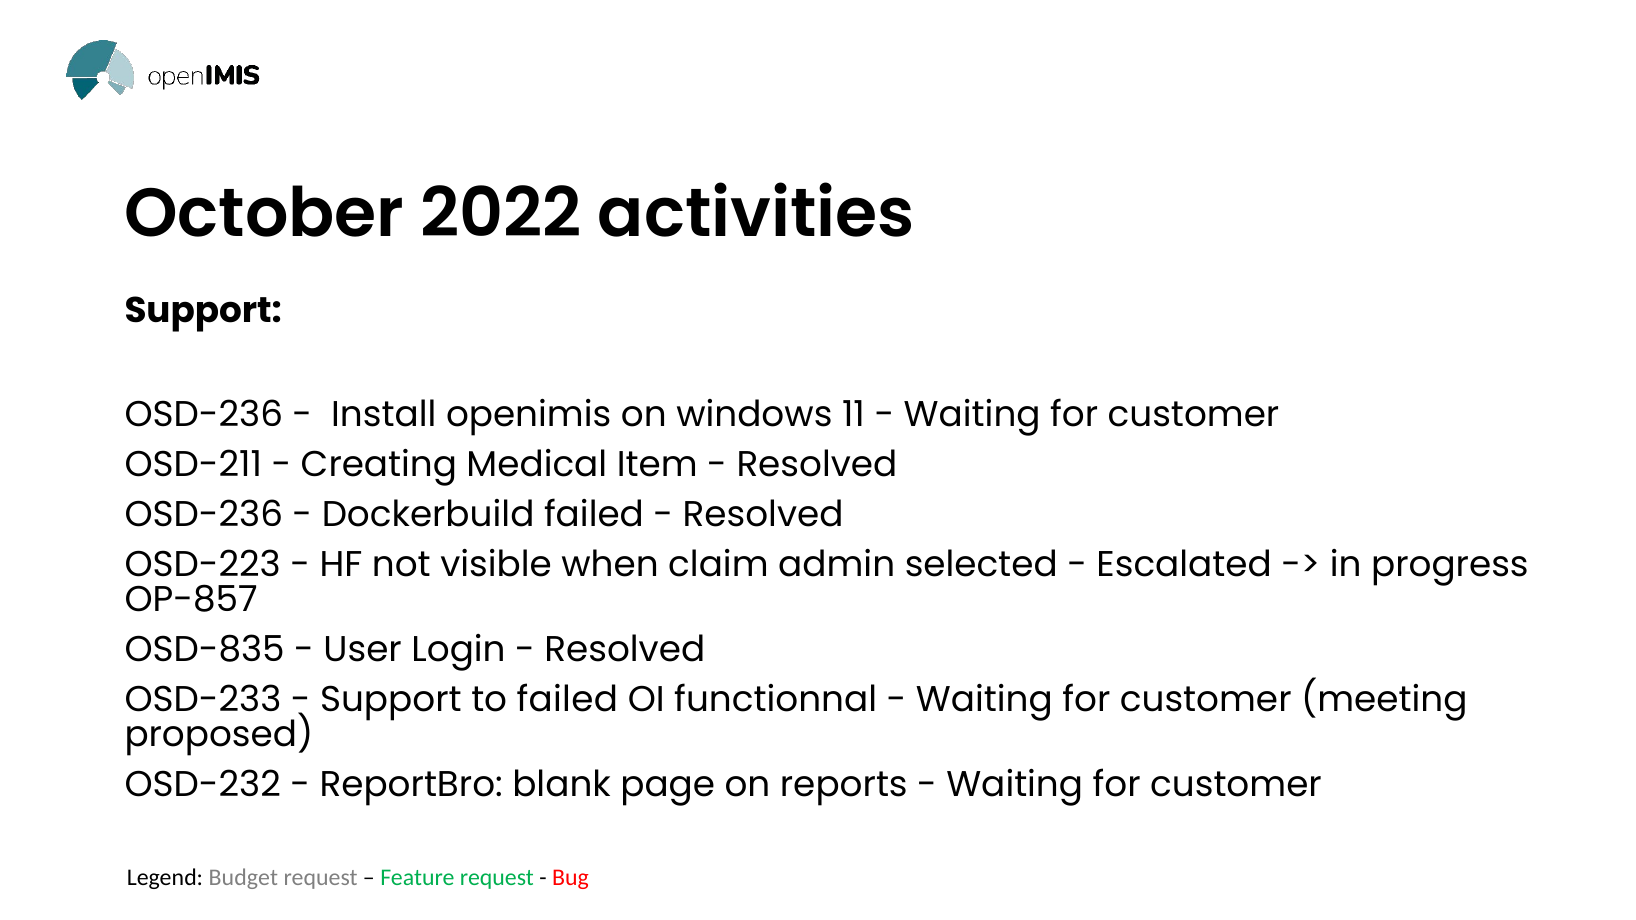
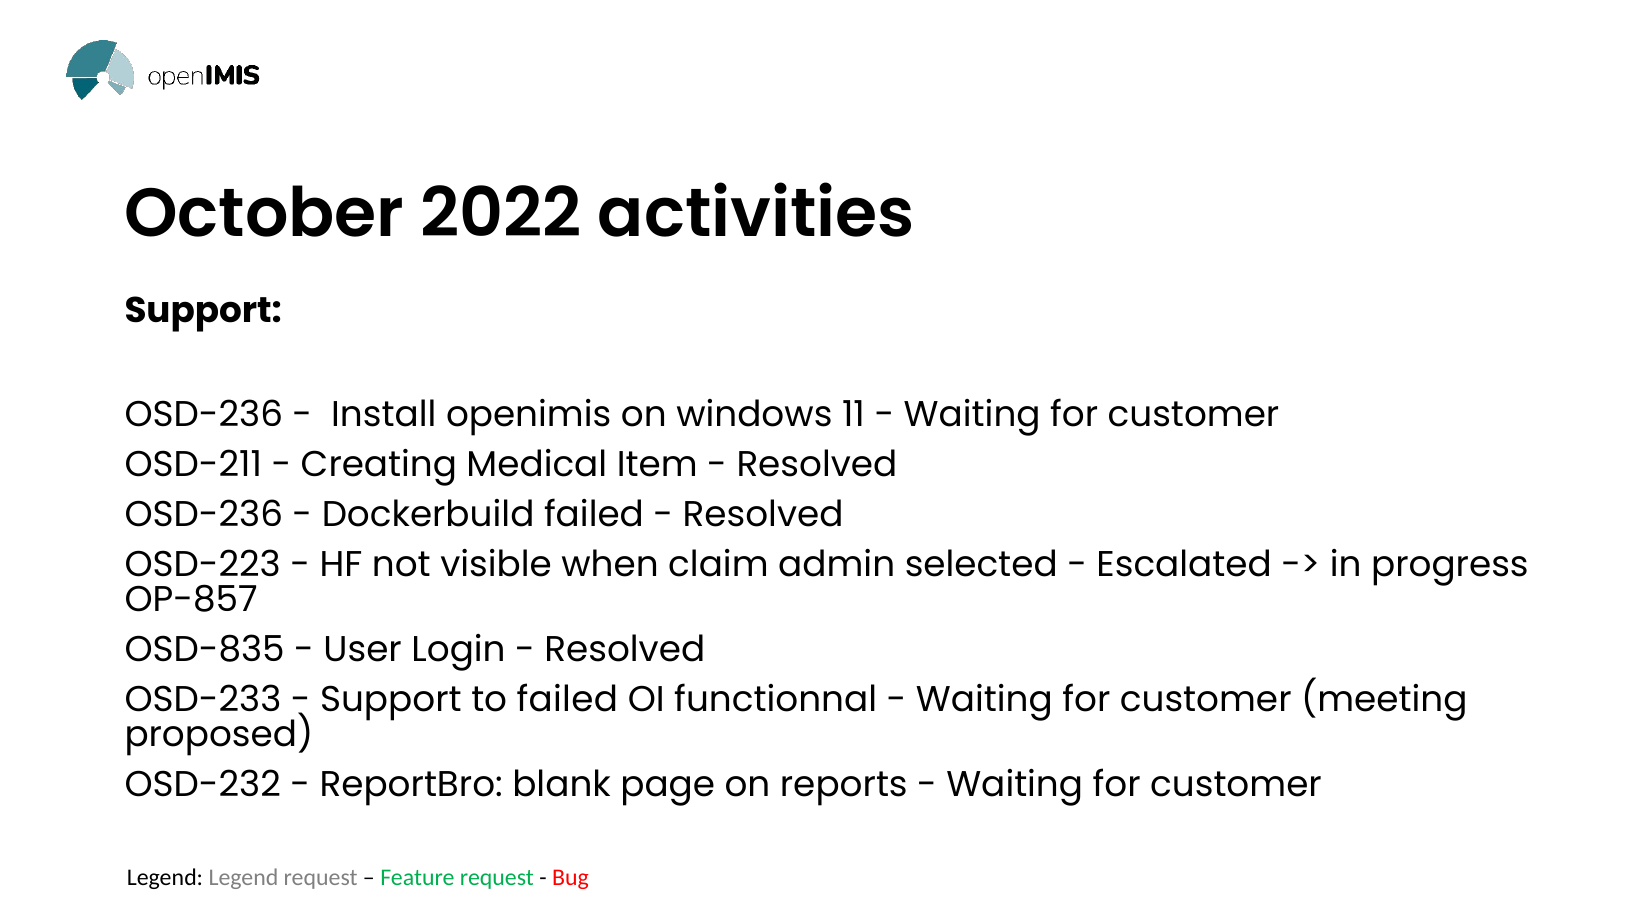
Legend Budget: Budget -> Legend
